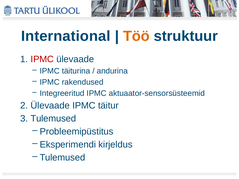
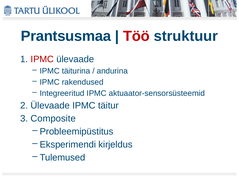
International: International -> Prantsusmaa
Töö colour: orange -> red
3 Tulemused: Tulemused -> Composite
